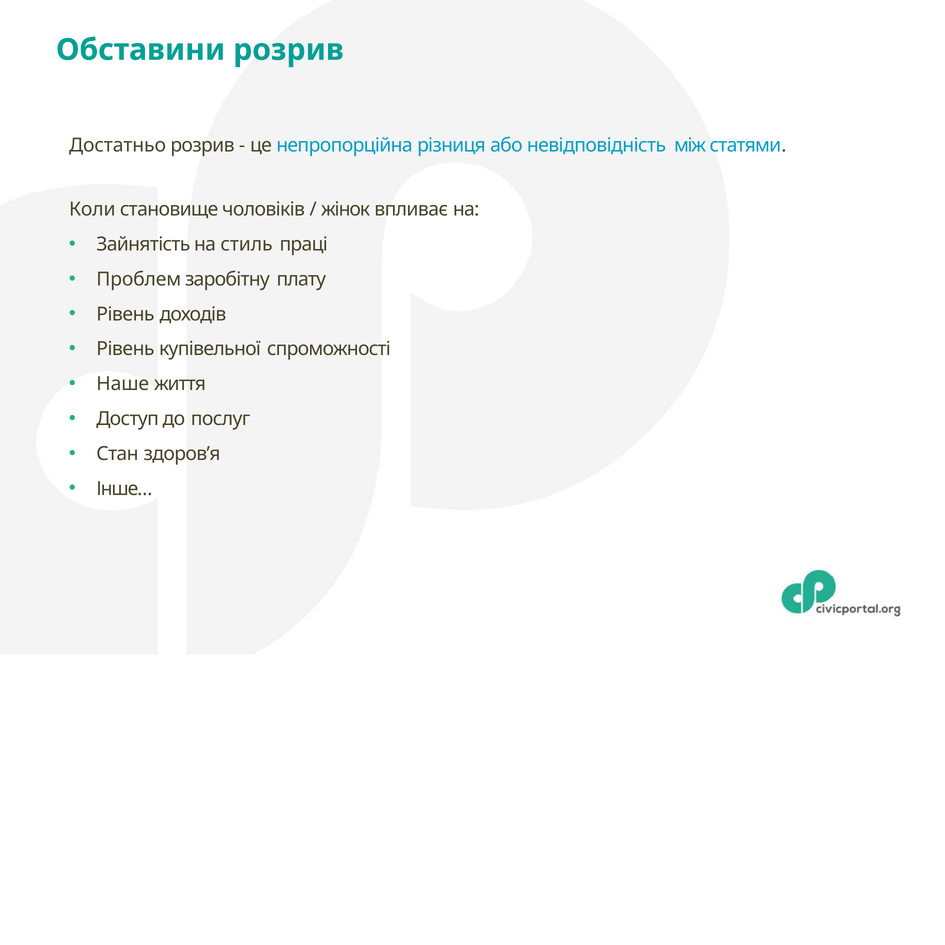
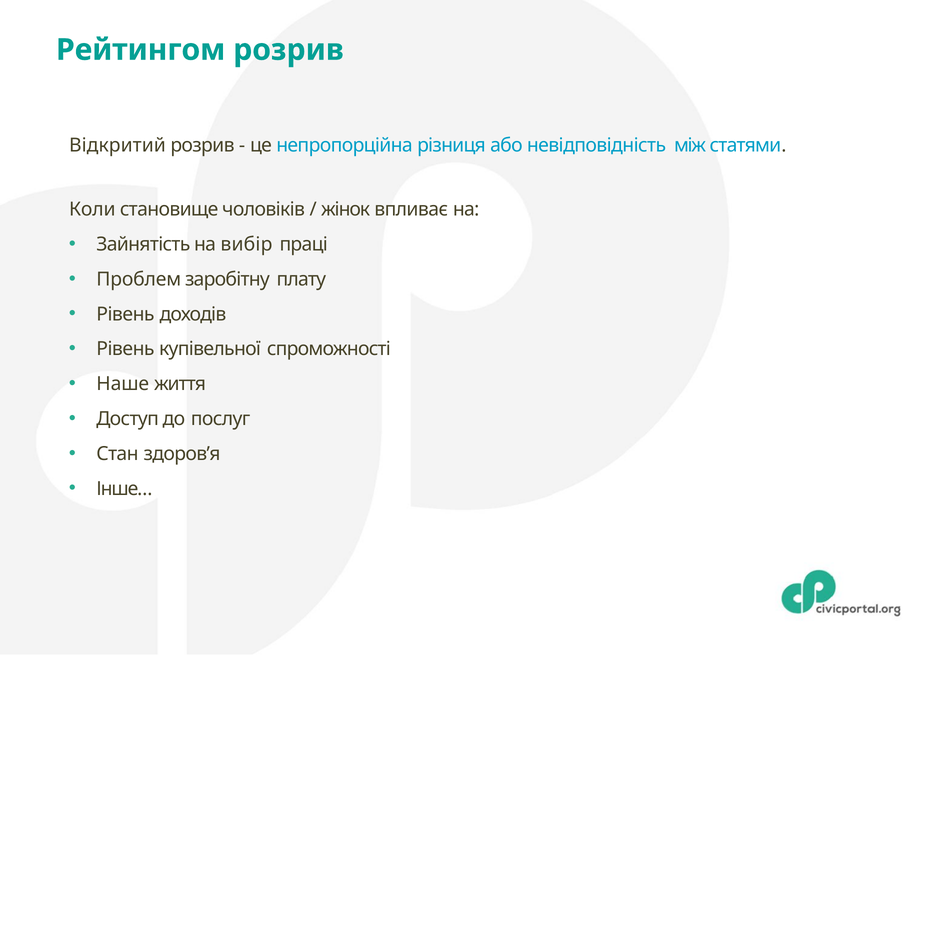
Обставини: Обставини -> Рейтингом
Достатньо: Достатньо -> Відкритий
стиль: стиль -> вибір
